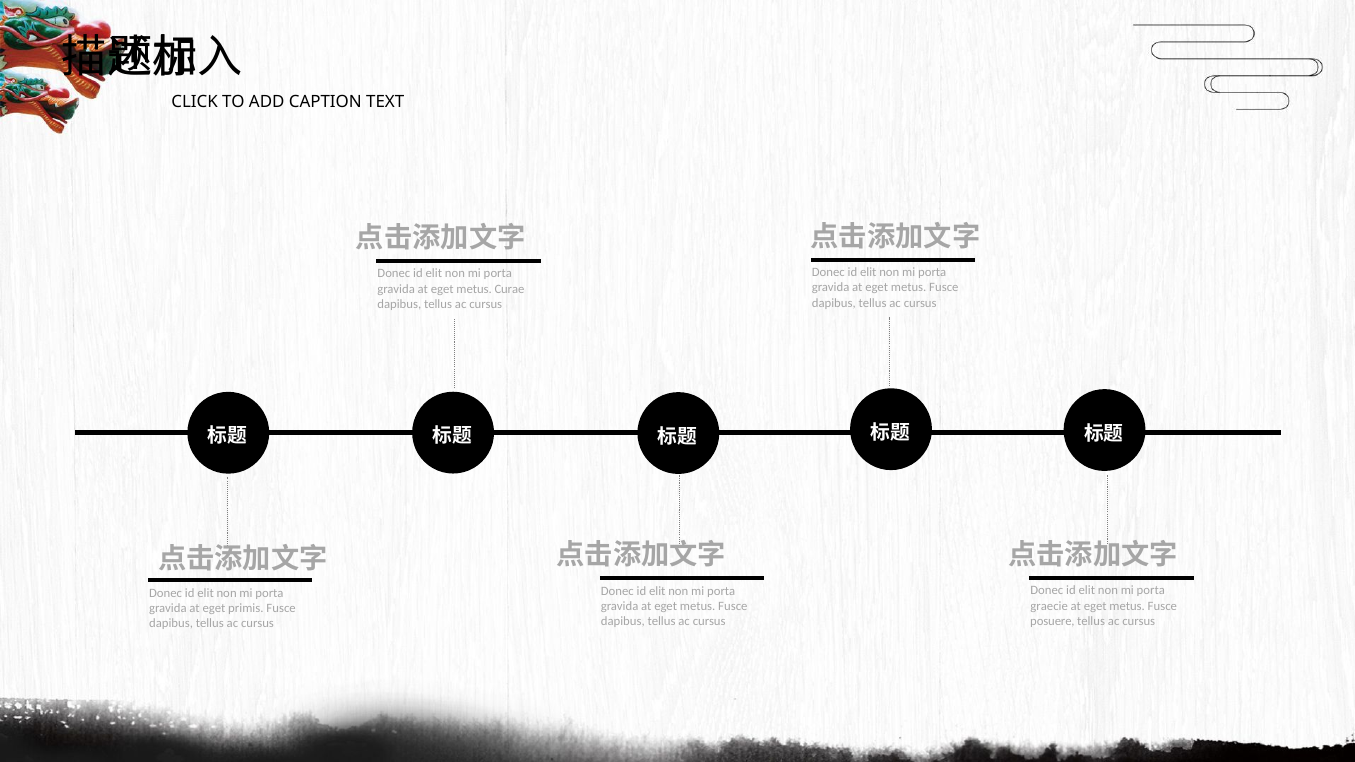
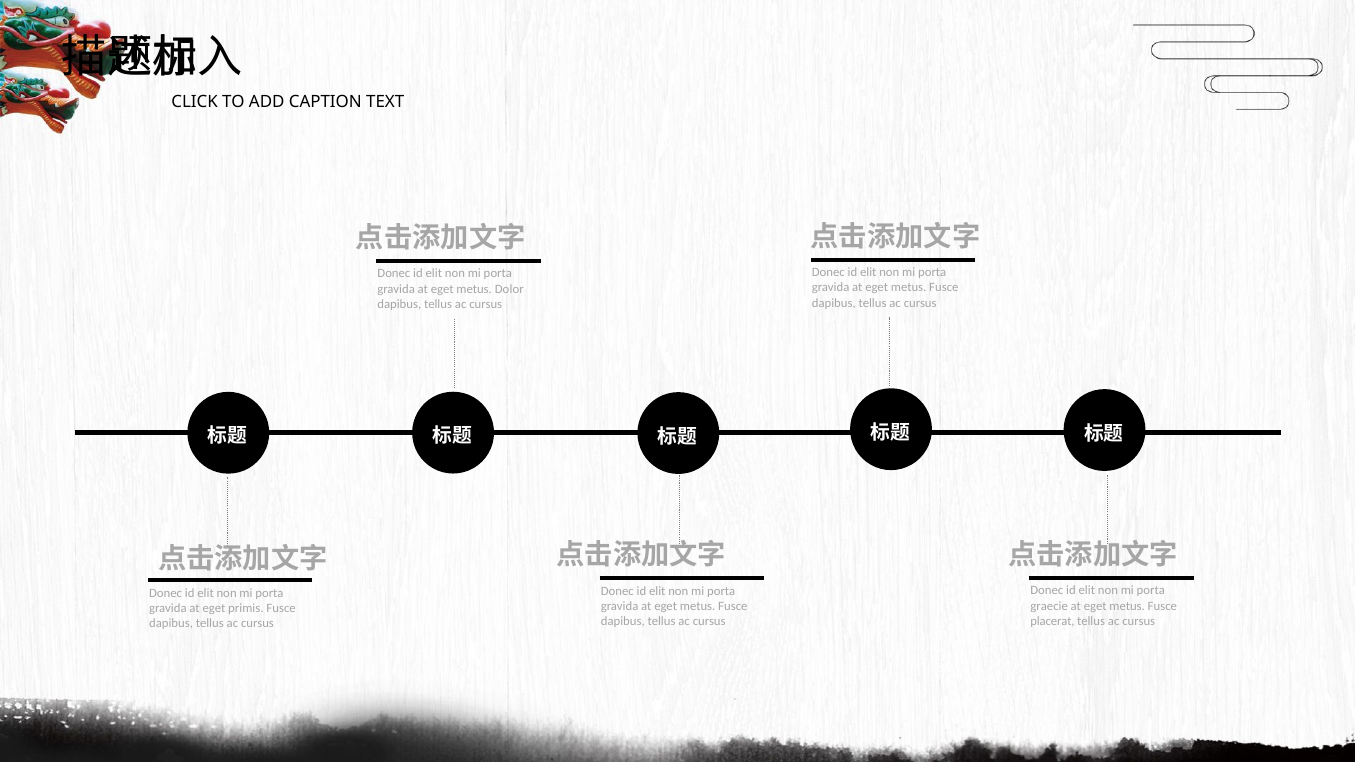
Curae: Curae -> Dolor
posuere: posuere -> placerat
